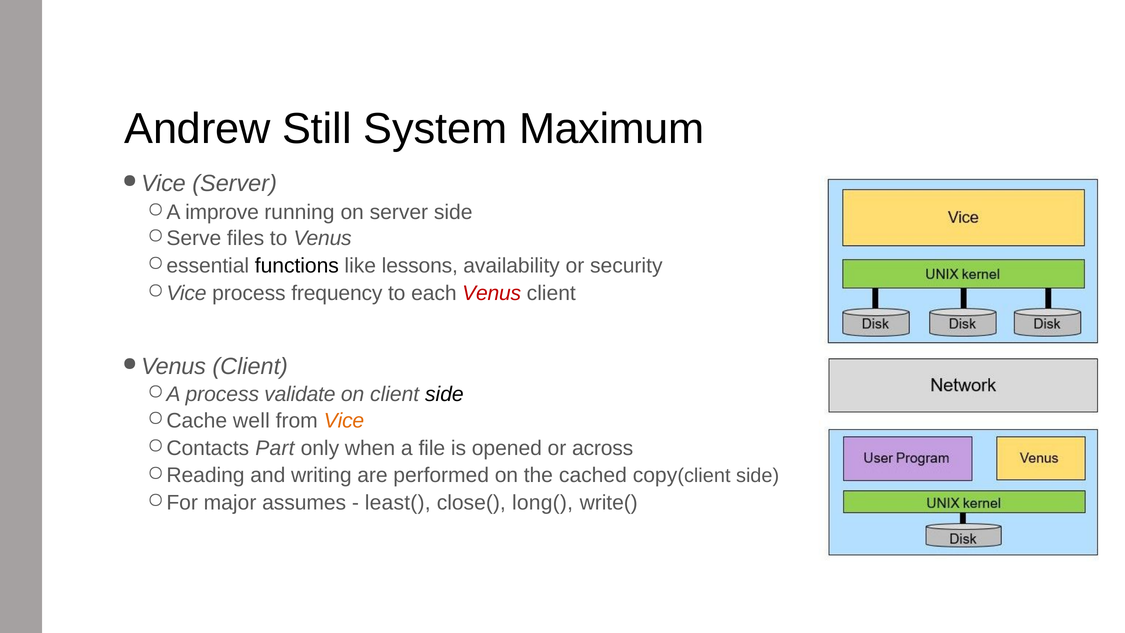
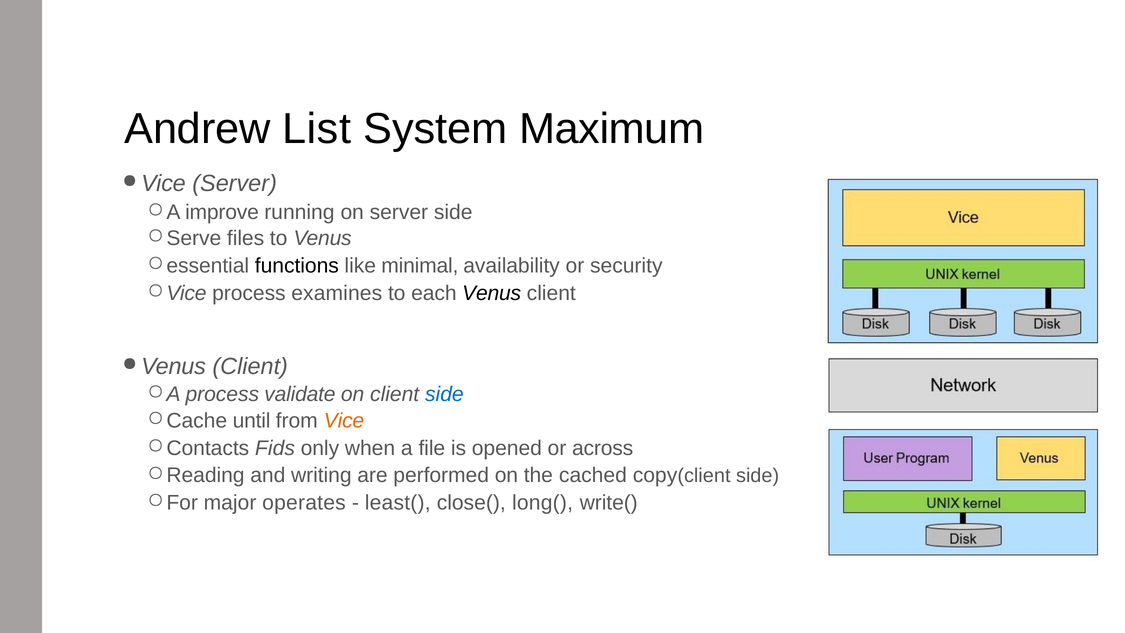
Still: Still -> List
lessons: lessons -> minimal
frequency: frequency -> examines
Venus at (492, 293) colour: red -> black
side at (444, 394) colour: black -> blue
well: well -> until
Part: Part -> Fids
assumes: assumes -> operates
